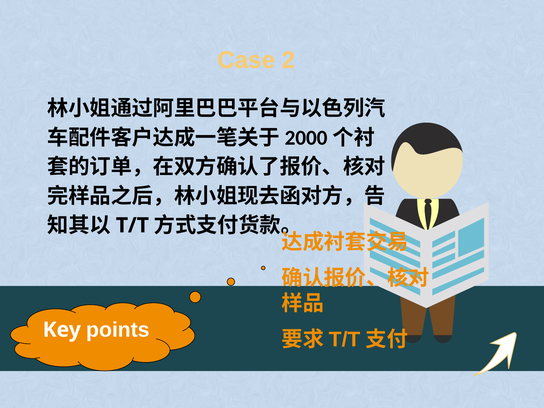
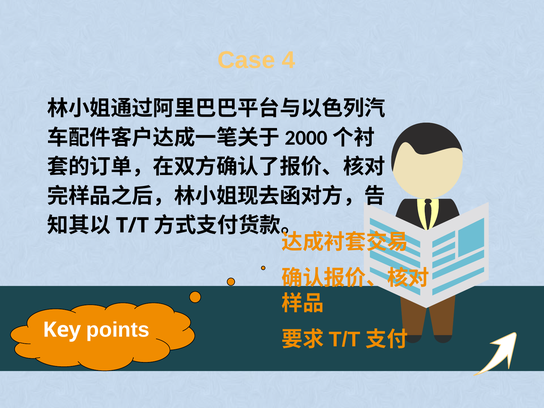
2: 2 -> 4
